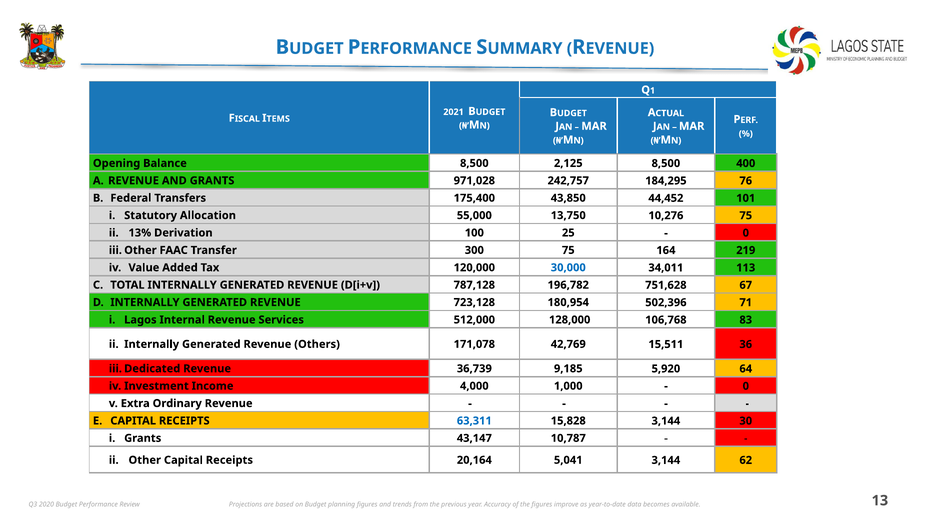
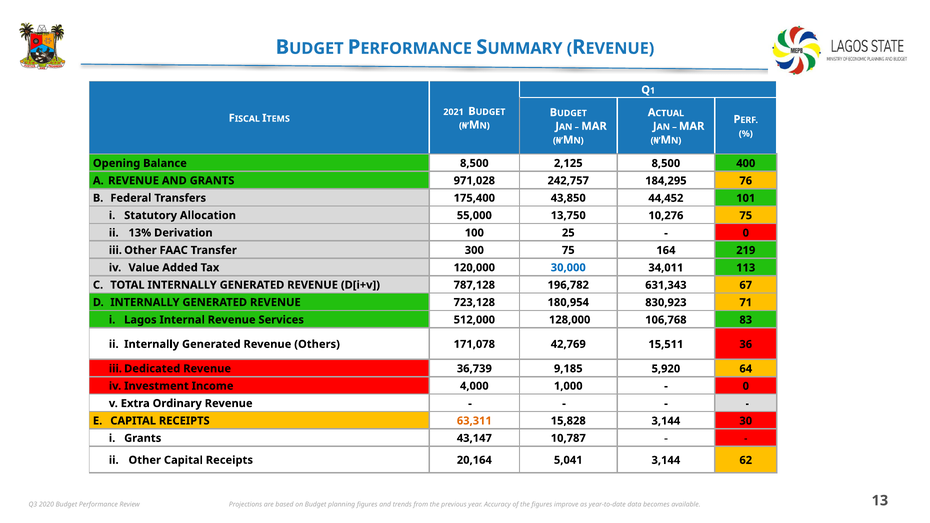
751,628: 751,628 -> 631,343
502,396: 502,396 -> 830,923
63,311 colour: blue -> orange
